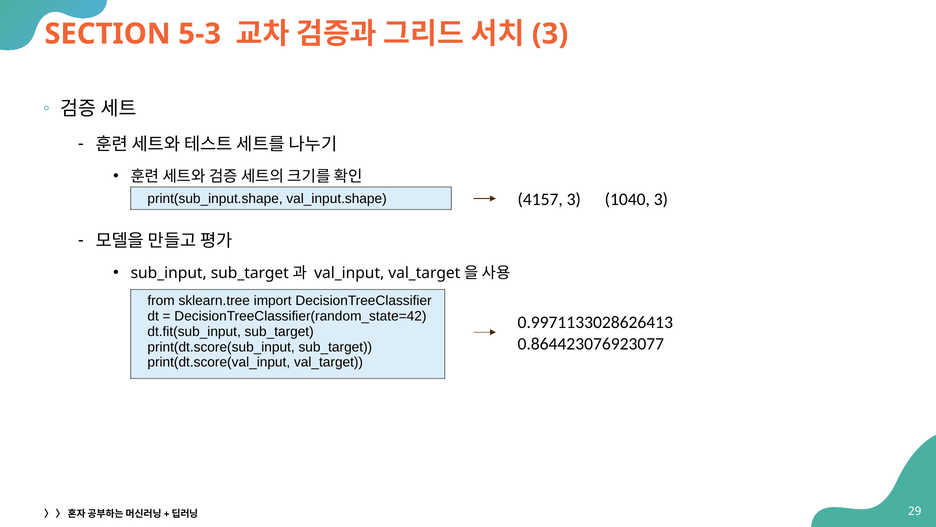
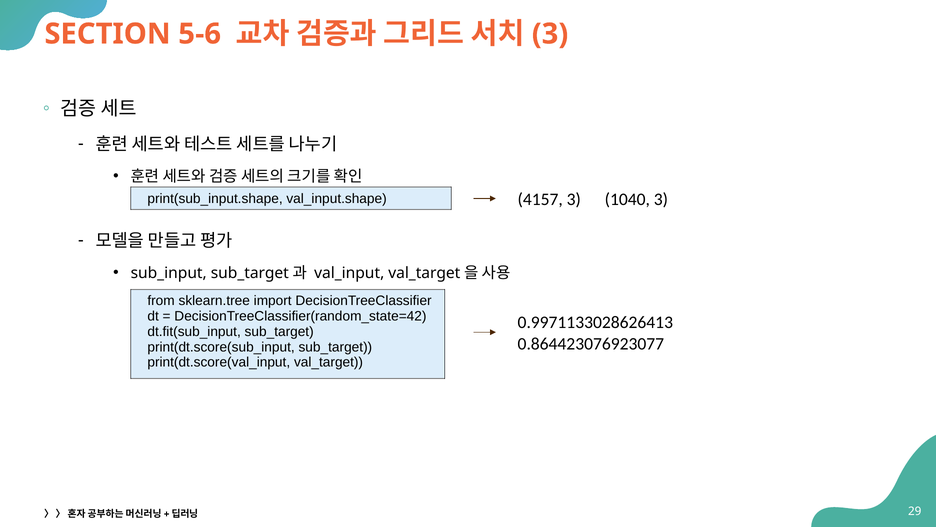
5-3: 5-3 -> 5-6
